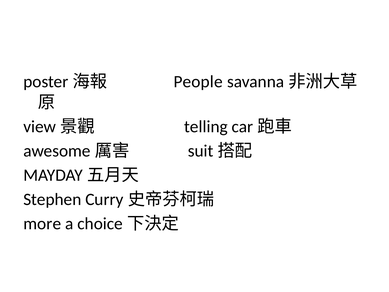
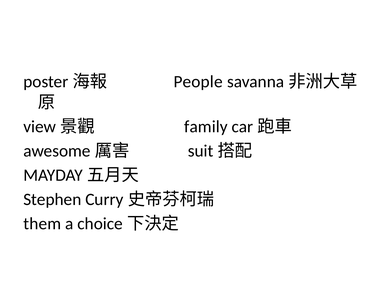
telling: telling -> family
more: more -> them
